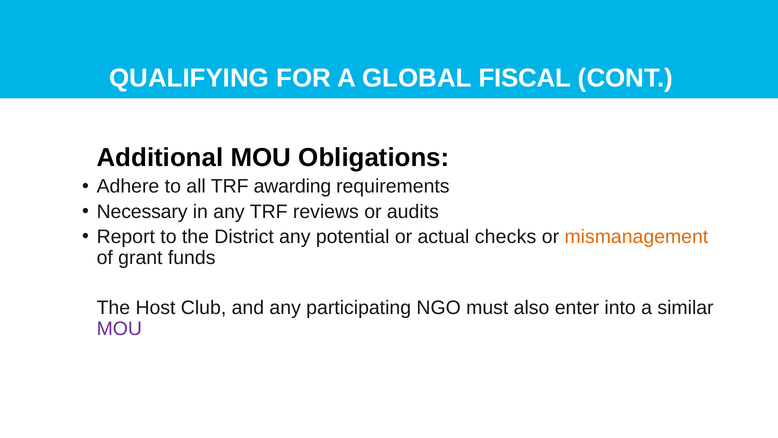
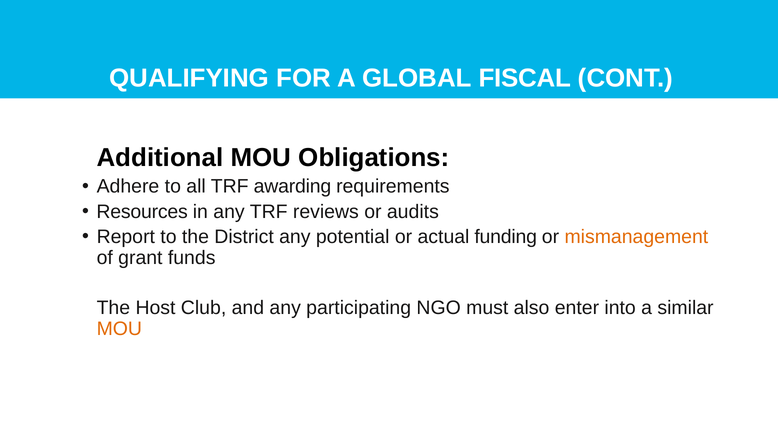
Necessary: Necessary -> Resources
checks: checks -> funding
MOU at (119, 329) colour: purple -> orange
